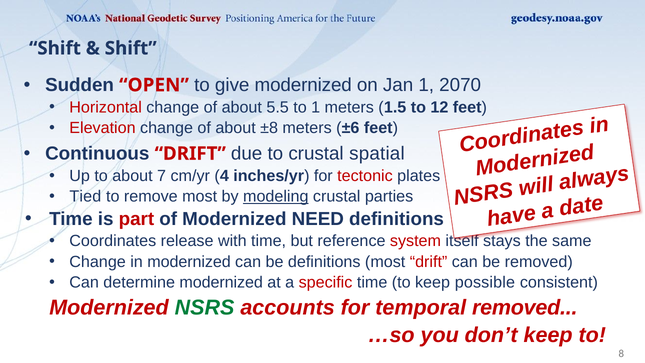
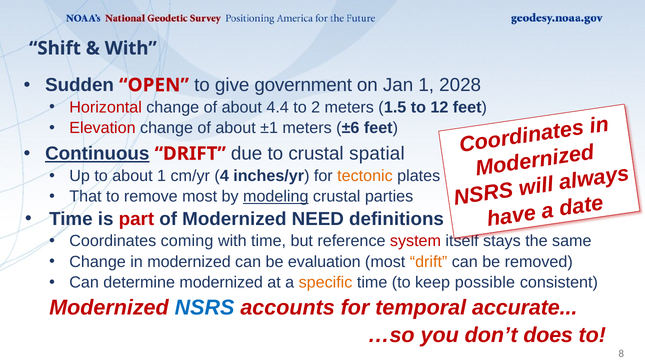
Shift at (131, 48): Shift -> With
give modernized: modernized -> government
2070: 2070 -> 2028
5.5: 5.5 -> 4.4
to 1: 1 -> 2
±8: ±8 -> ±1
Continuous underline: none -> present
about 7: 7 -> 1
tectonic colour: red -> orange
Tied: Tied -> That
release: release -> coming
be definitions: definitions -> evaluation
drift at (429, 262) colour: red -> orange
specific colour: red -> orange
NSRS colour: green -> blue
temporal removed: removed -> accurate
don’t keep: keep -> does
